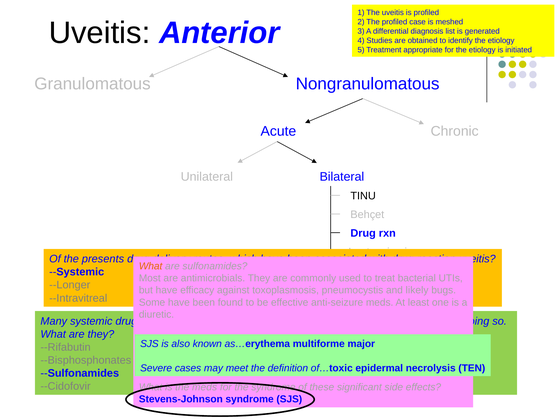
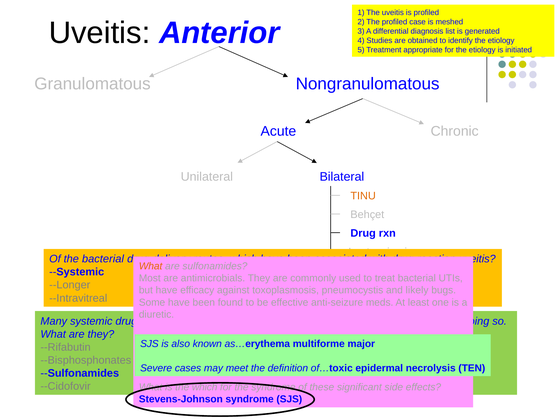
TINU colour: black -> orange
the presents: presents -> bacterial
the meds: meds -> which
